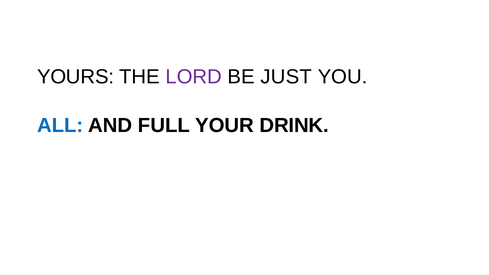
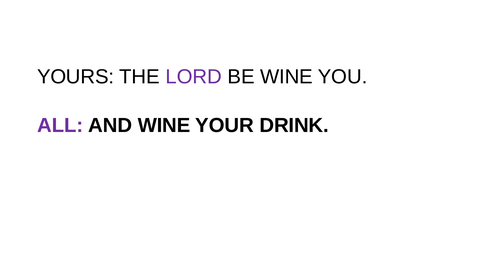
BE JUST: JUST -> WINE
ALL colour: blue -> purple
AND FULL: FULL -> WINE
